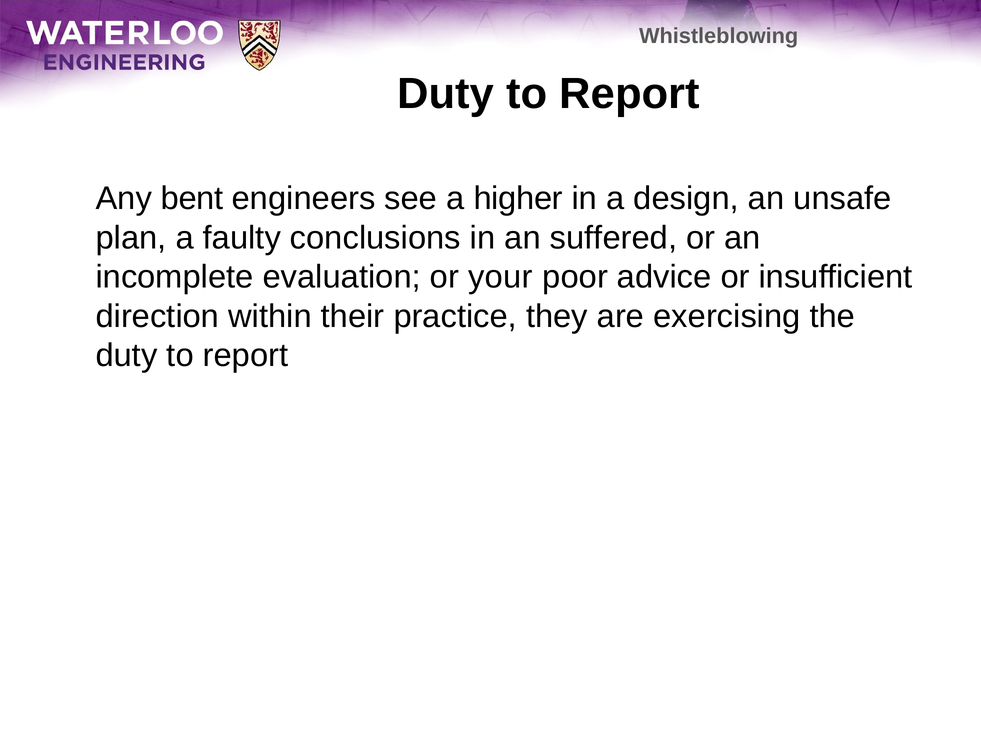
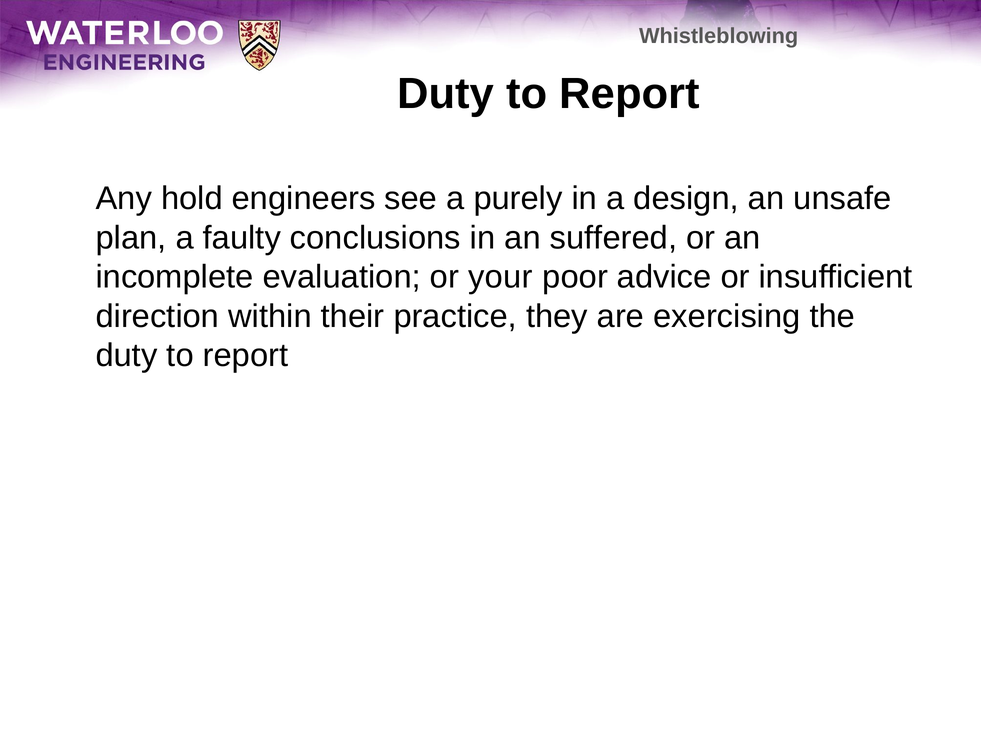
bent: bent -> hold
higher: higher -> purely
